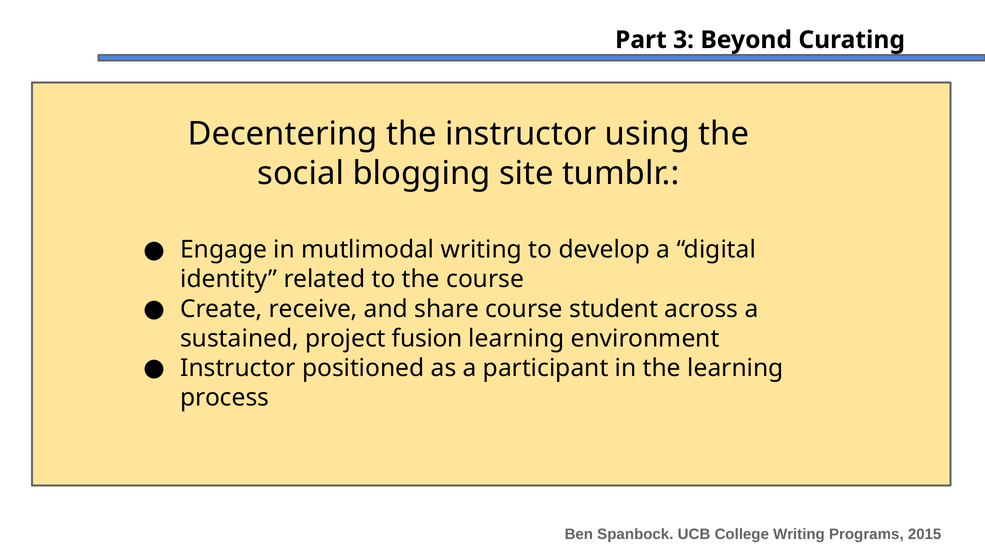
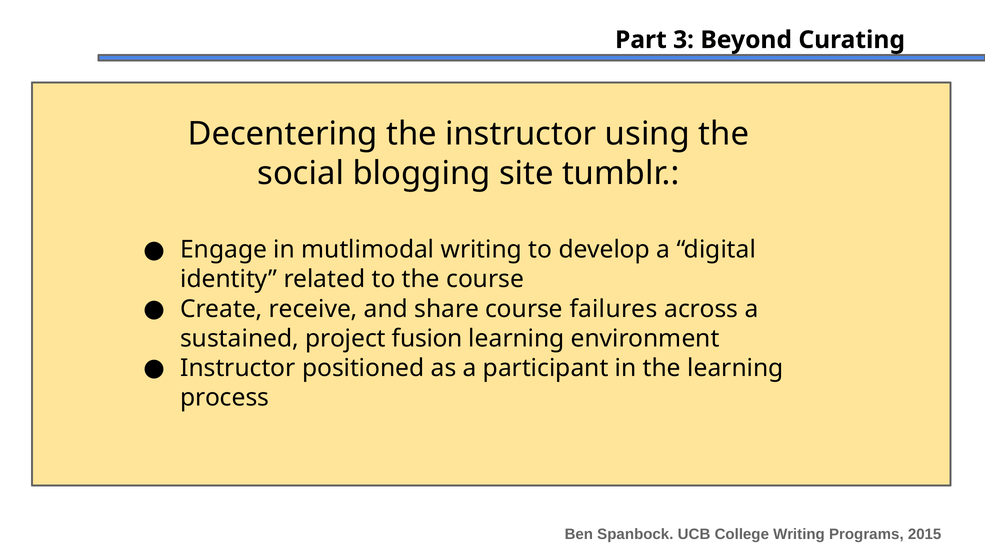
student: student -> failures
